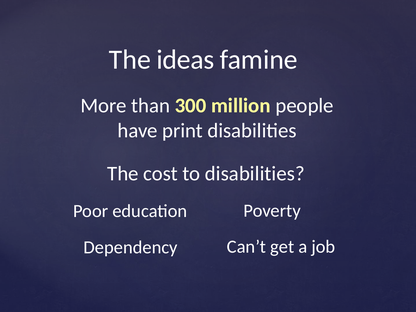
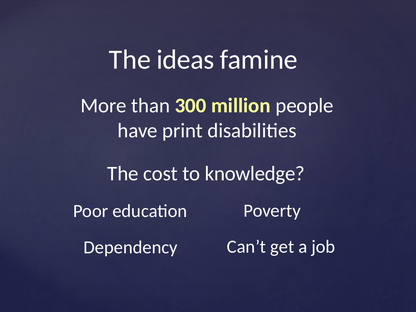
to disabilities: disabilities -> knowledge
